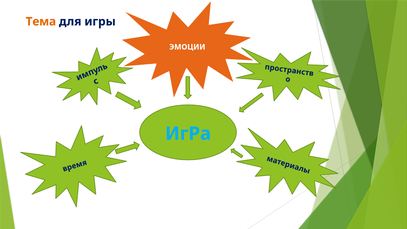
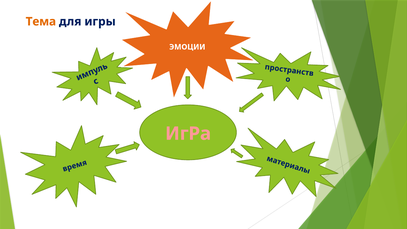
ИгРа colour: light blue -> pink
